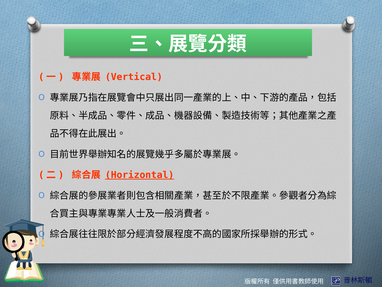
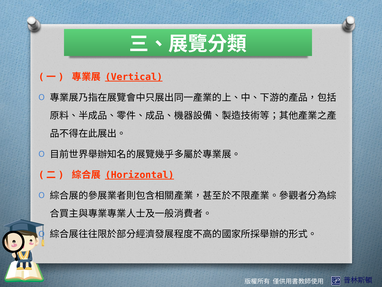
Vertical underline: none -> present
